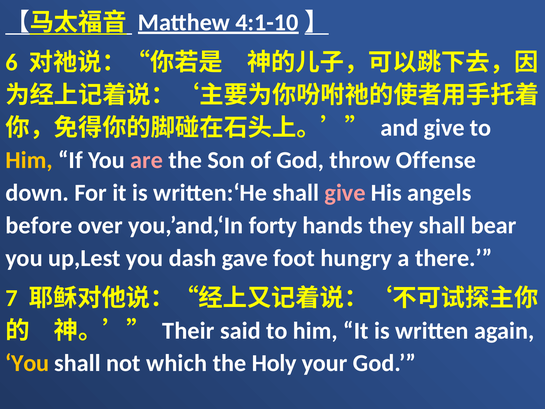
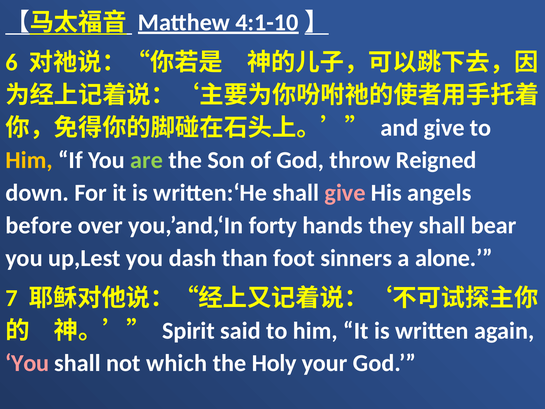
are colour: pink -> light green
Offense: Offense -> Reigned
gave: gave -> than
hungry: hungry -> sinners
there: there -> alone
Their: Their -> Spirit
You at (27, 363) colour: yellow -> pink
